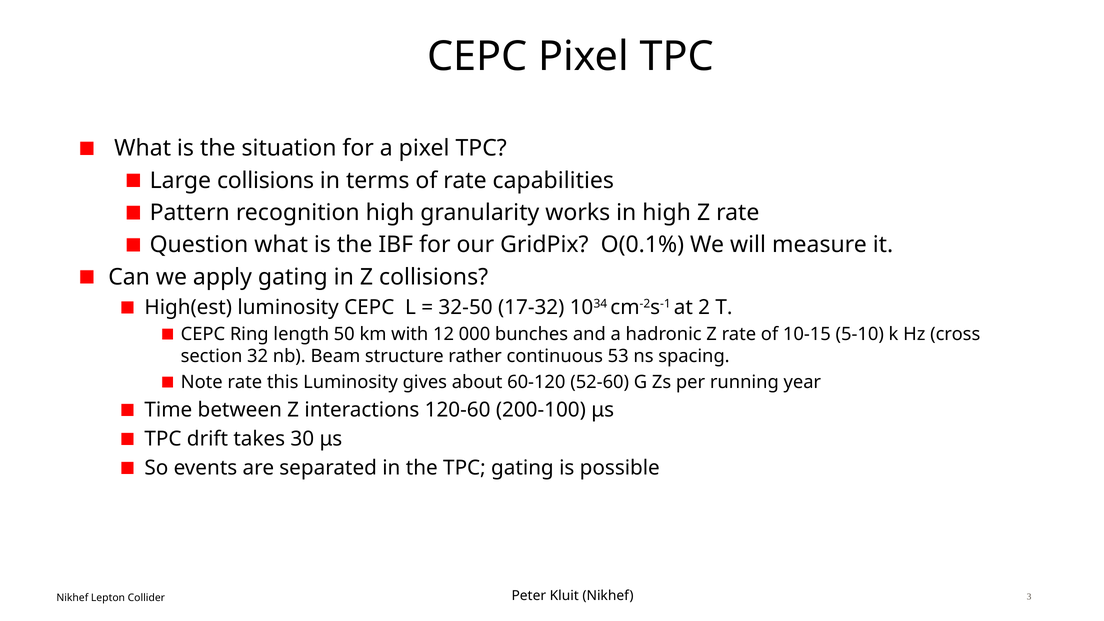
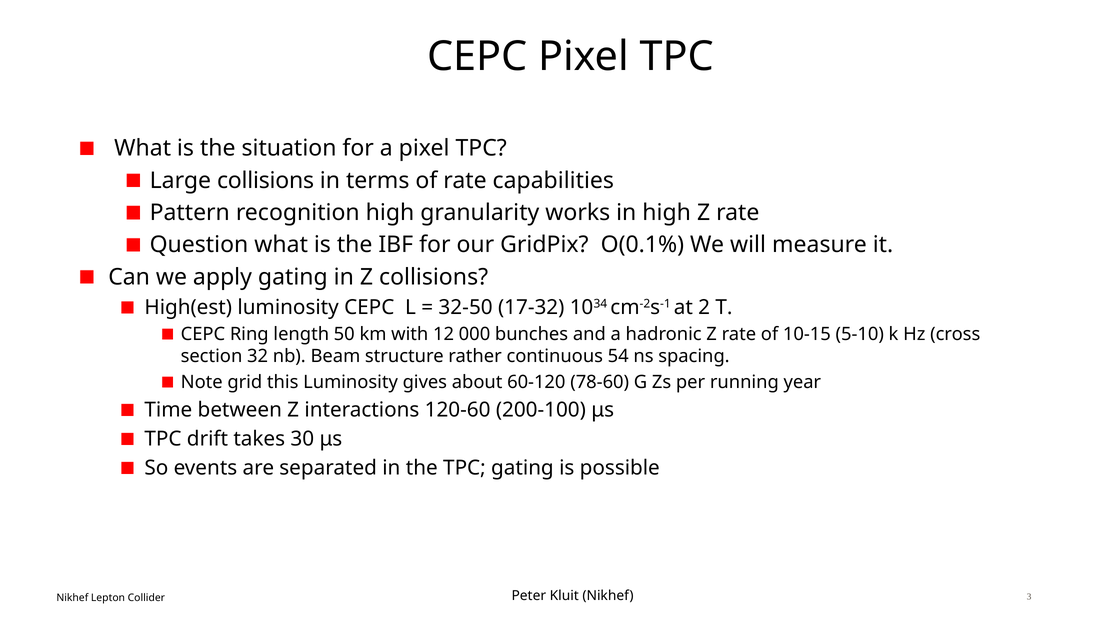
53: 53 -> 54
Note rate: rate -> grid
52-60: 52-60 -> 78-60
